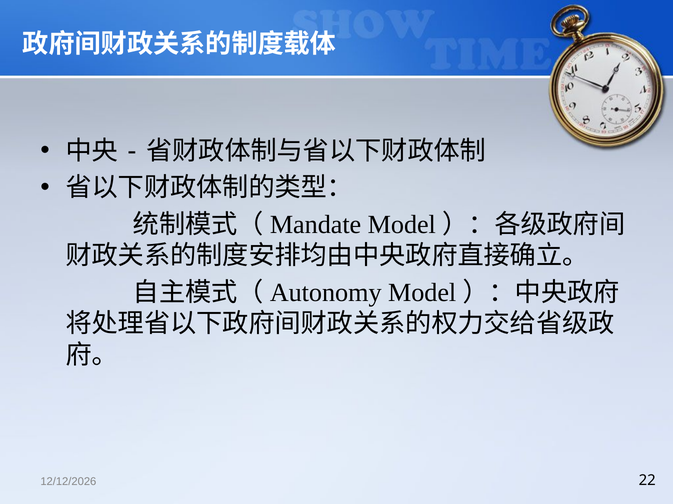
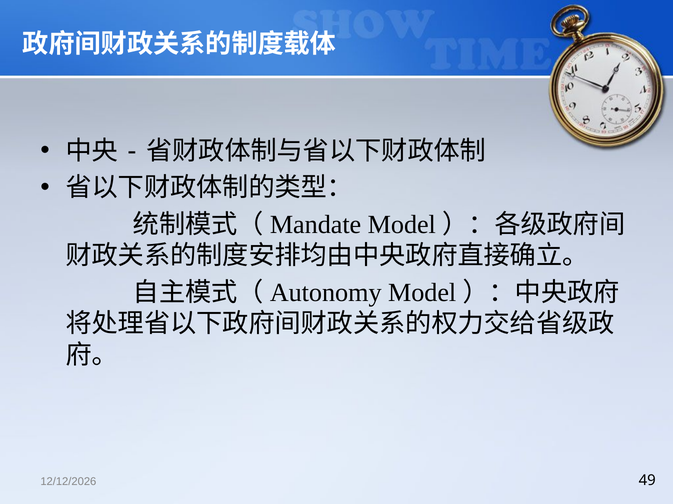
22: 22 -> 49
